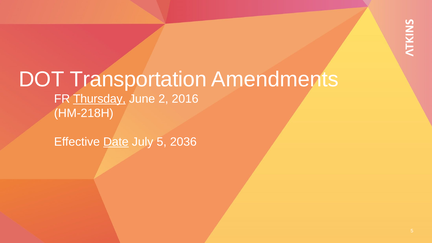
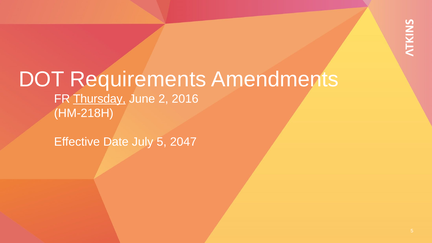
Transportation: Transportation -> Requirements
Date underline: present -> none
2036: 2036 -> 2047
